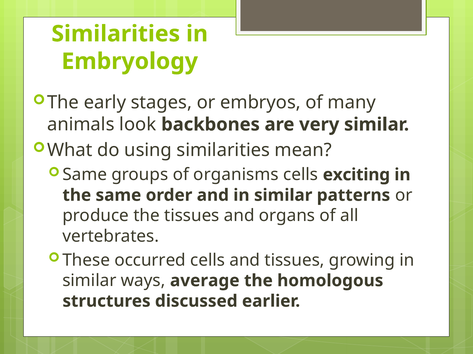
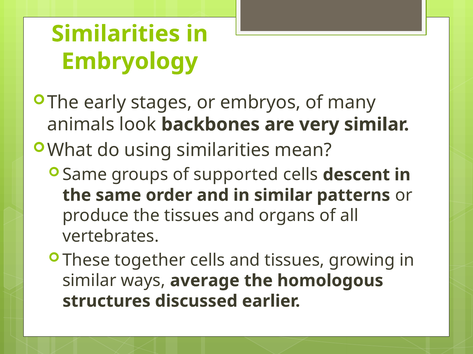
organisms: organisms -> supported
exciting: exciting -> descent
occurred: occurred -> together
